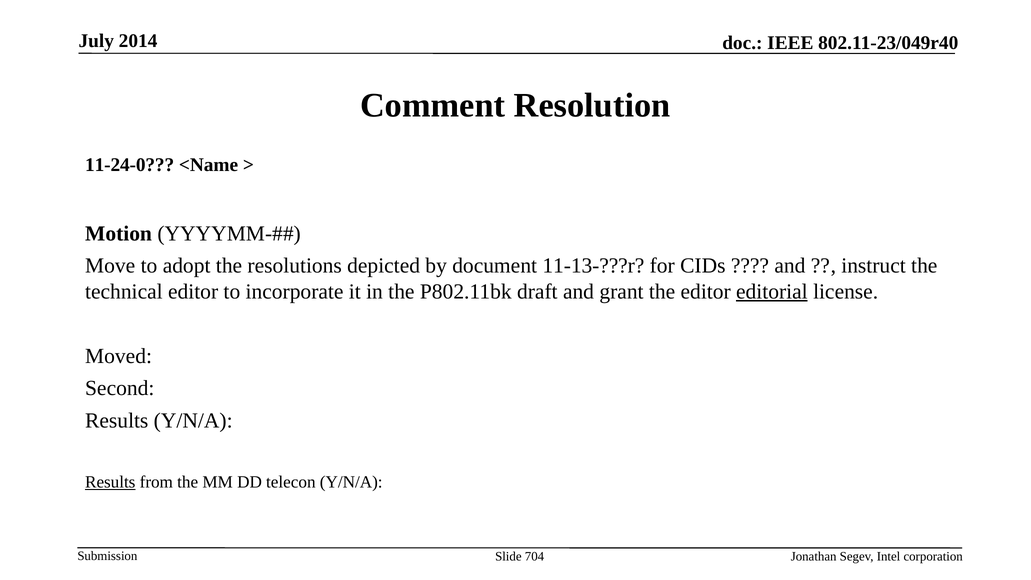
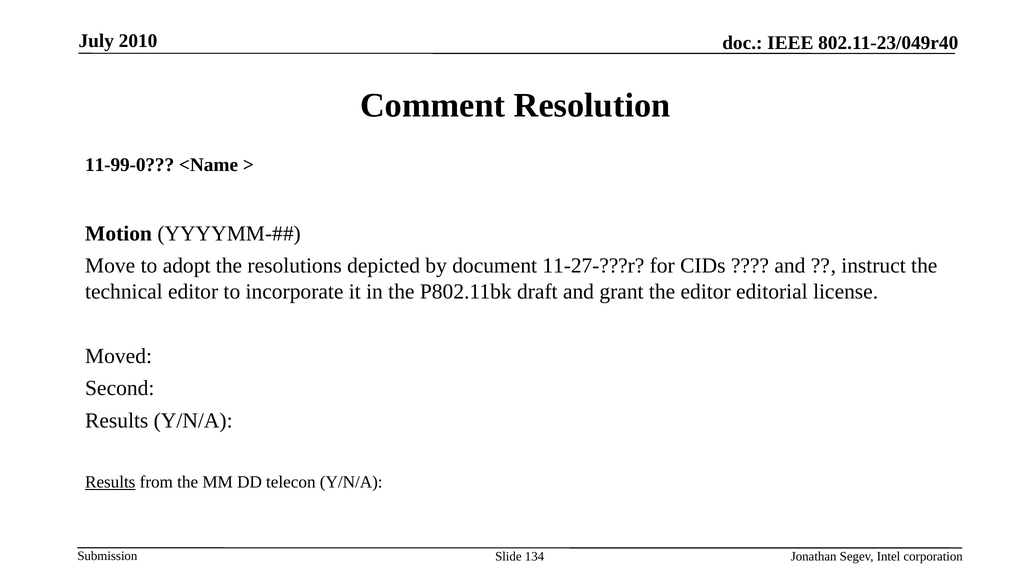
2014: 2014 -> 2010
11-24-0: 11-24-0 -> 11-99-0
11-13-???r: 11-13-???r -> 11-27-???r
editorial underline: present -> none
704: 704 -> 134
